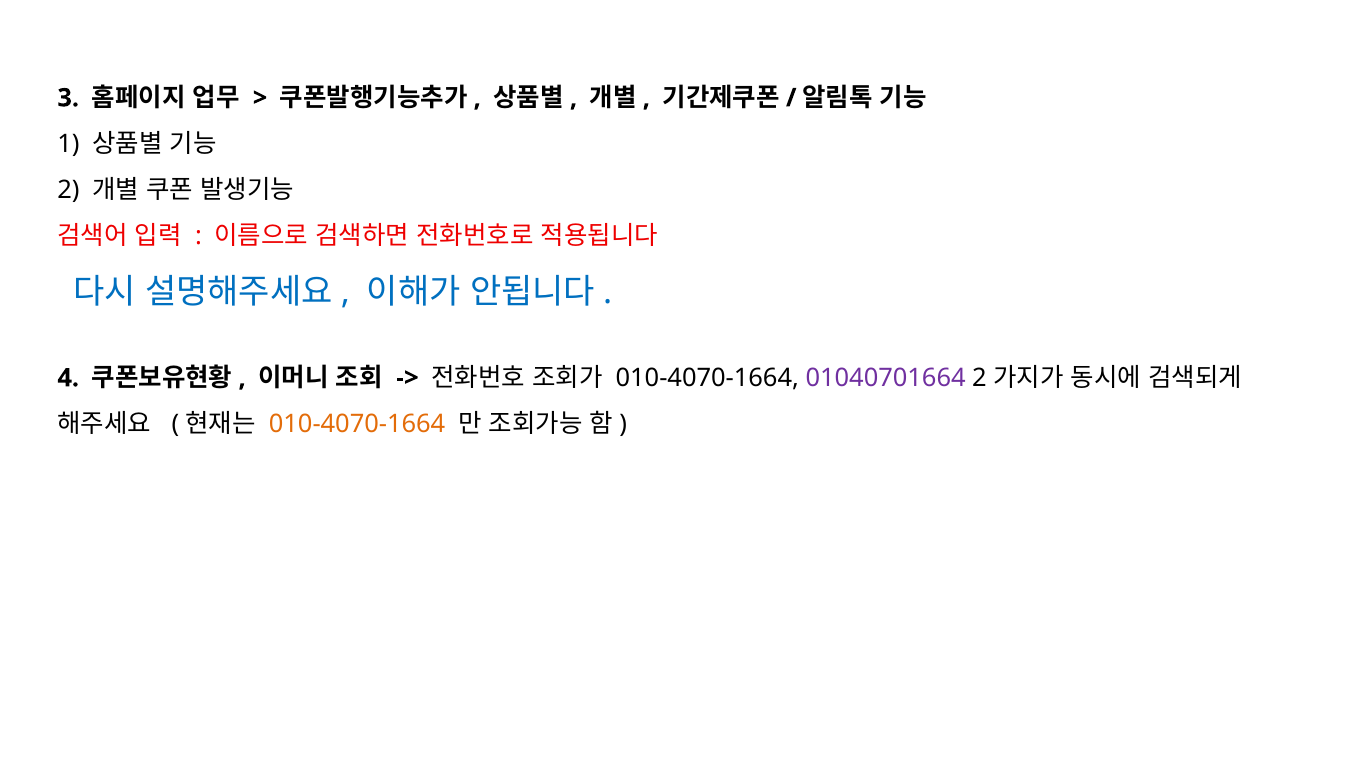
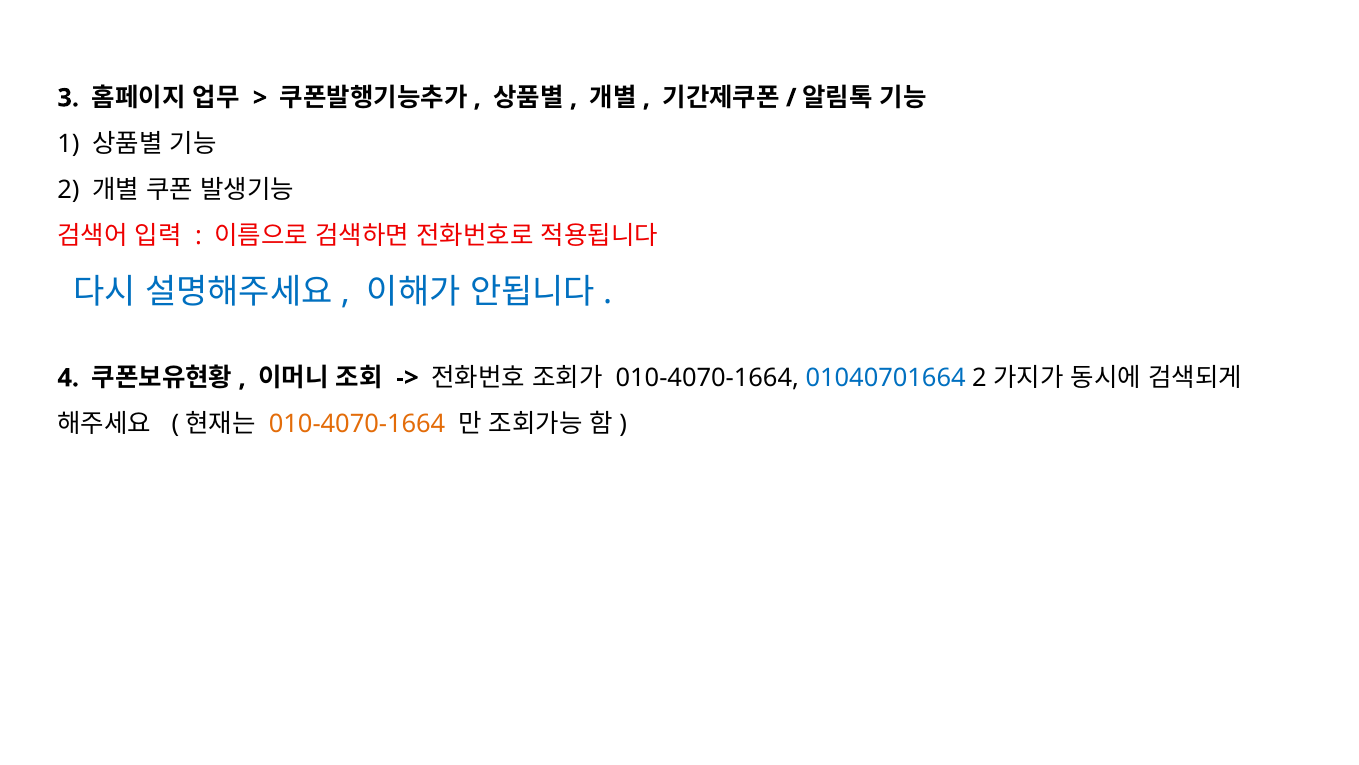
01040701664 colour: purple -> blue
